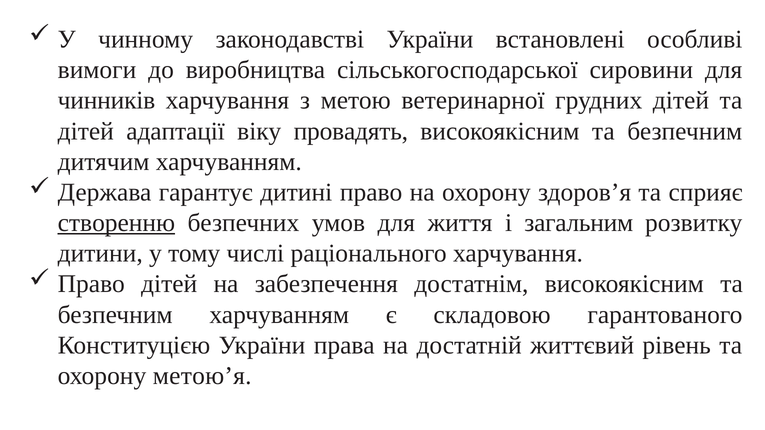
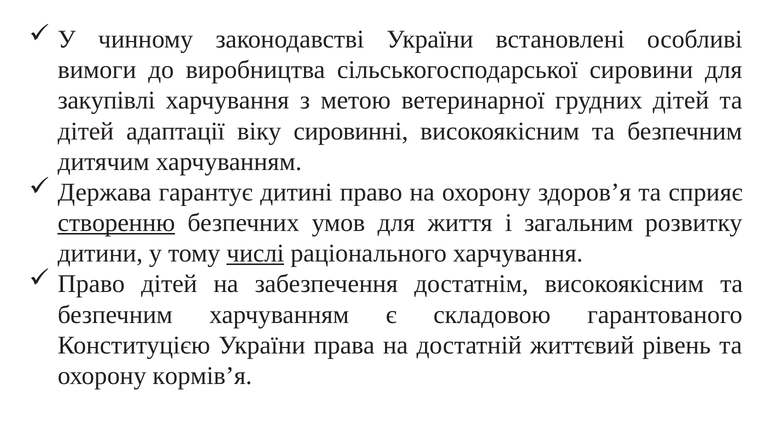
чинників: чинників -> закупівлі
провадять: провадять -> сировинні
числі underline: none -> present
метою’я: метою’я -> кормів’я
